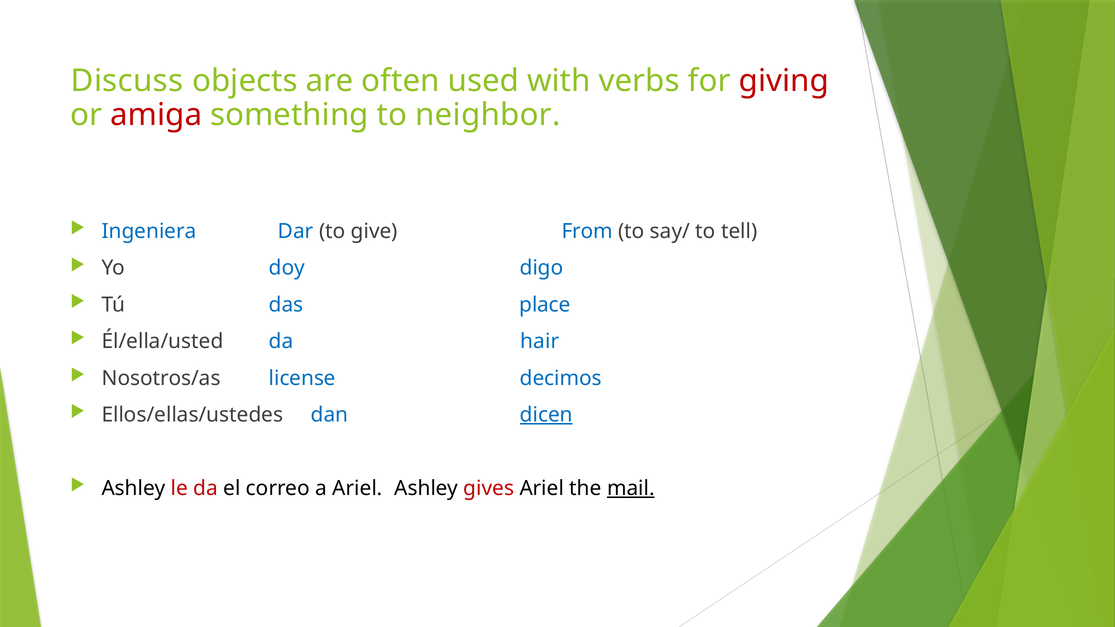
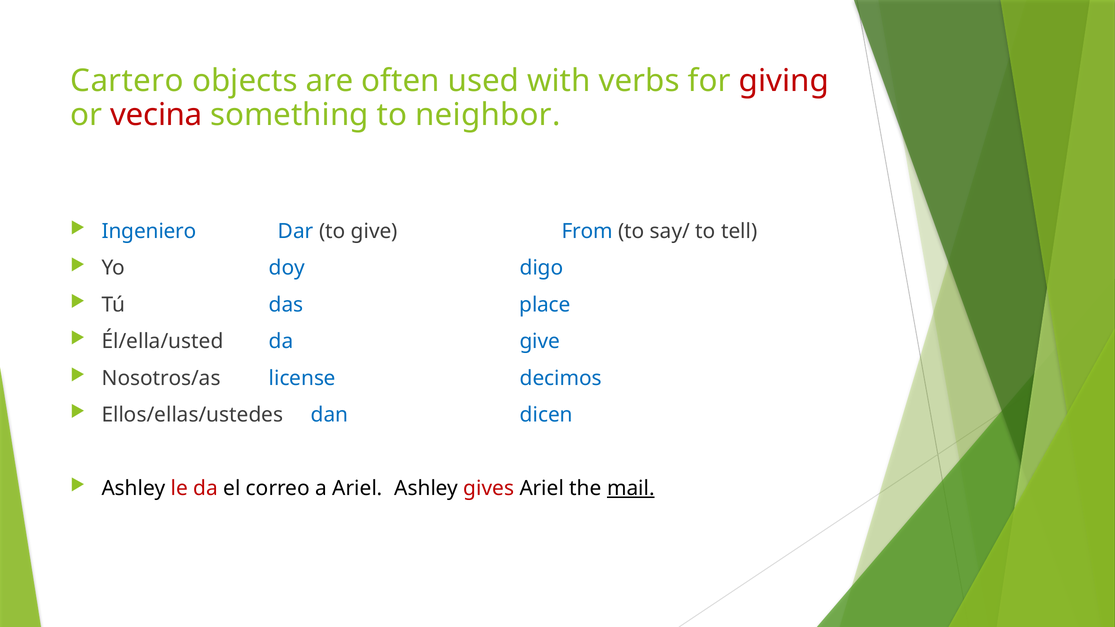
Discuss: Discuss -> Cartero
amiga: amiga -> vecina
Ingeniera: Ingeniera -> Ingeniero
da hair: hair -> give
dicen underline: present -> none
